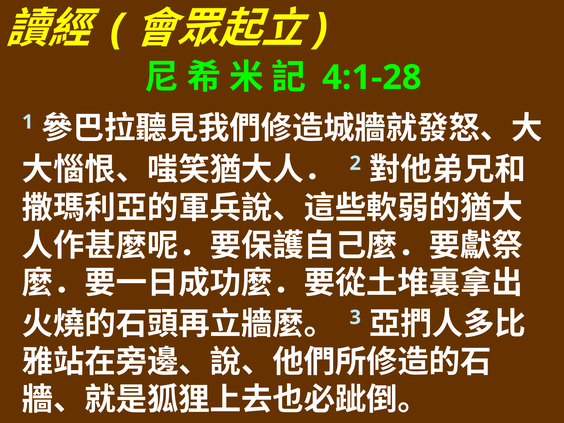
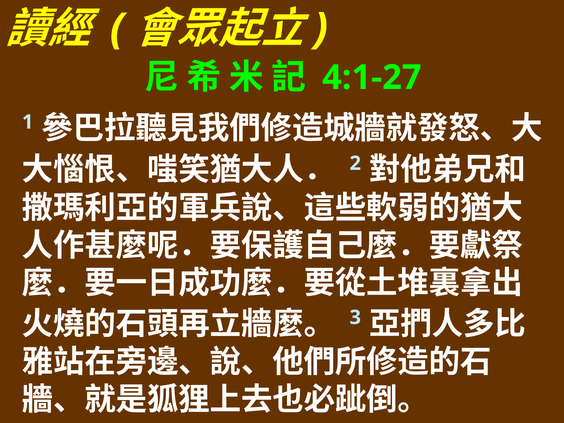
4:1-28: 4:1-28 -> 4:1-27
